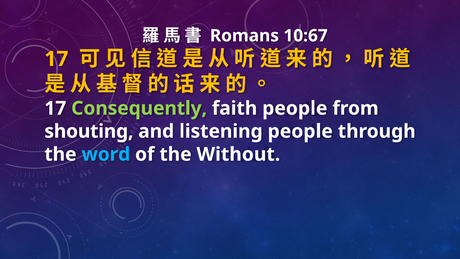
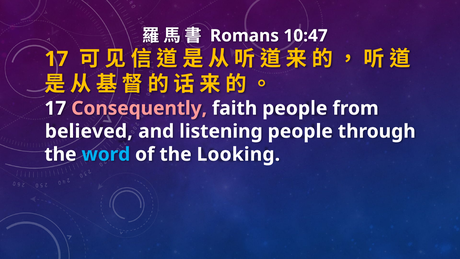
10:67: 10:67 -> 10:47
Consequently colour: light green -> pink
shouting: shouting -> believed
Without: Without -> Looking
